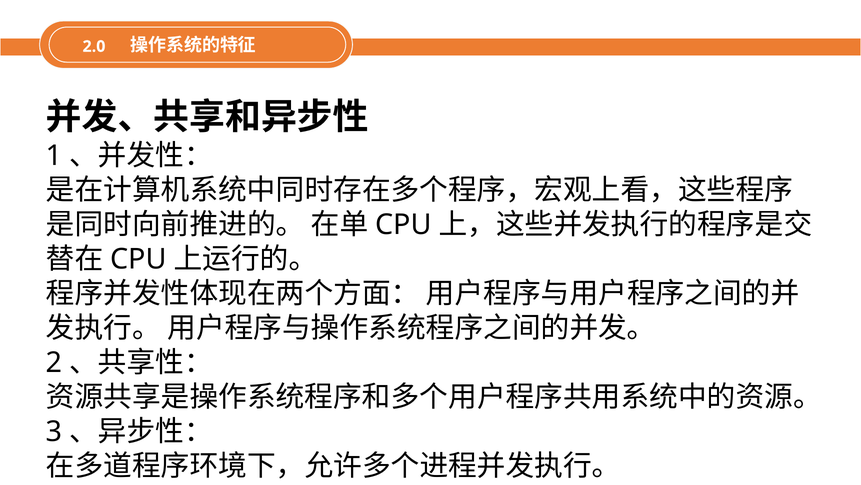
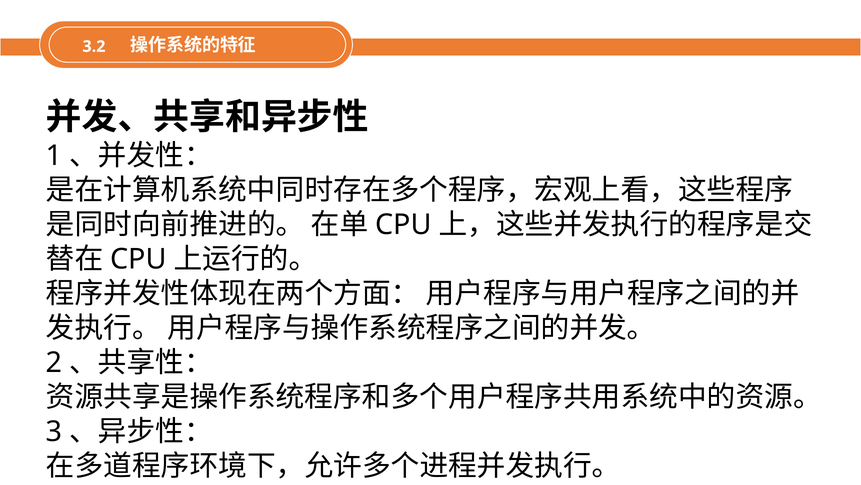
2.0: 2.0 -> 3.2
